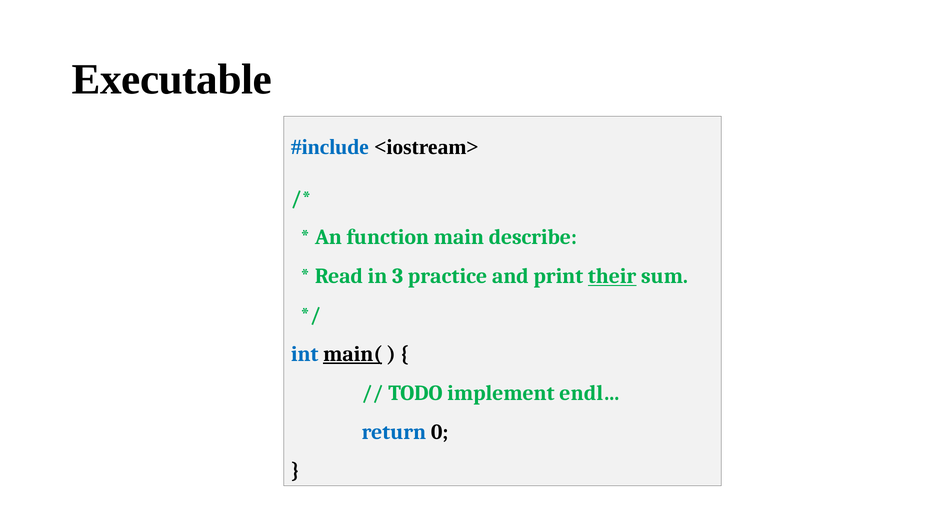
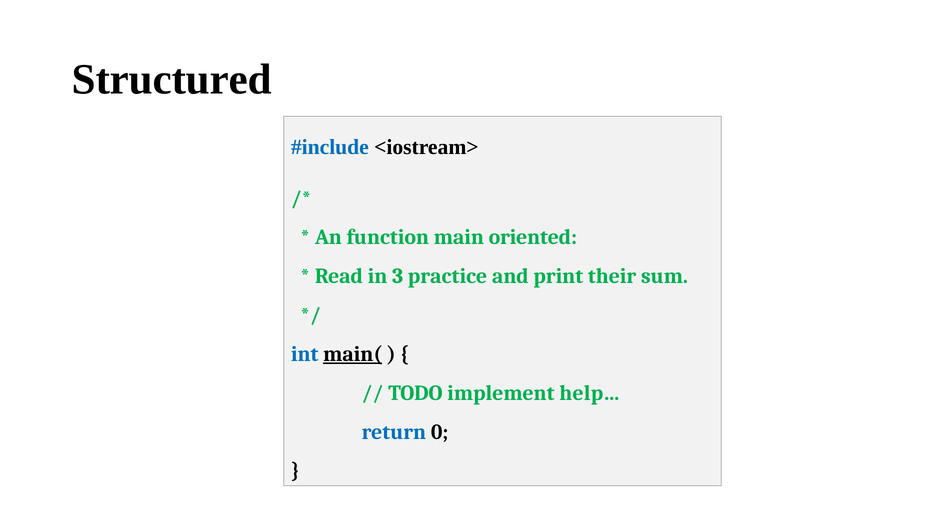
Executable: Executable -> Structured
describe: describe -> oriented
their underline: present -> none
endl…: endl… -> help…
